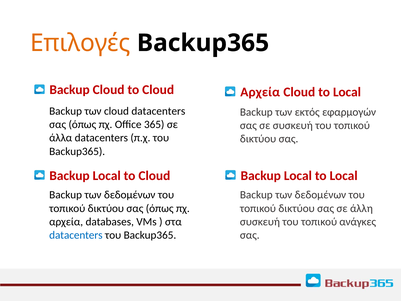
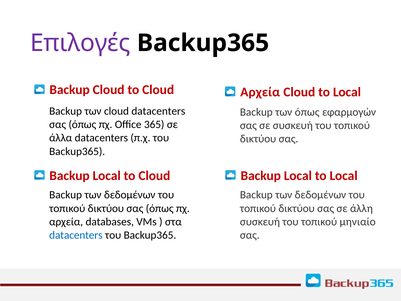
Επιλογές colour: orange -> purple
των εκτός: εκτός -> όπως
ανάγκες: ανάγκες -> μηνιαίο
